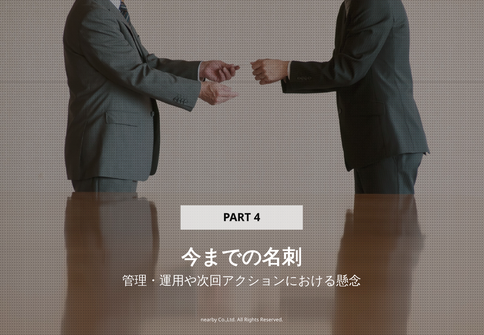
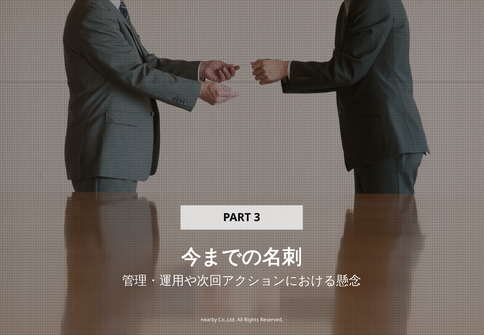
4: 4 -> 3
